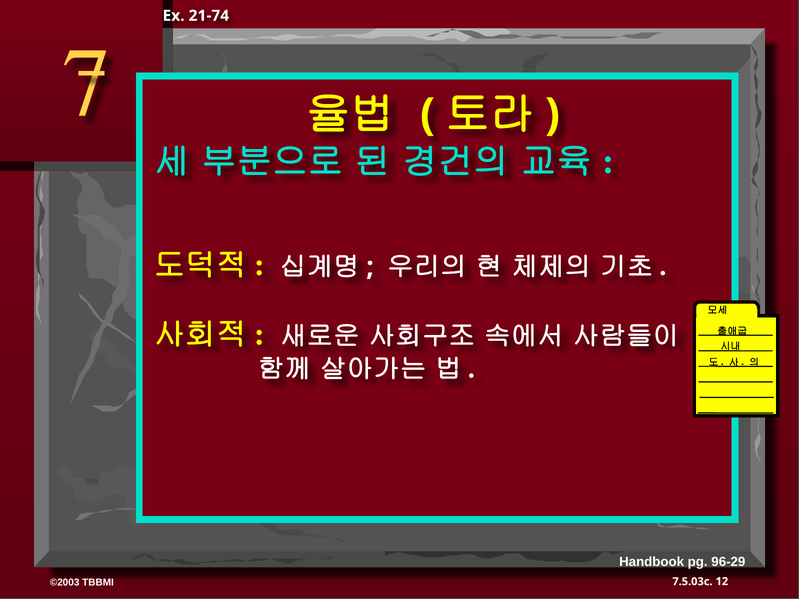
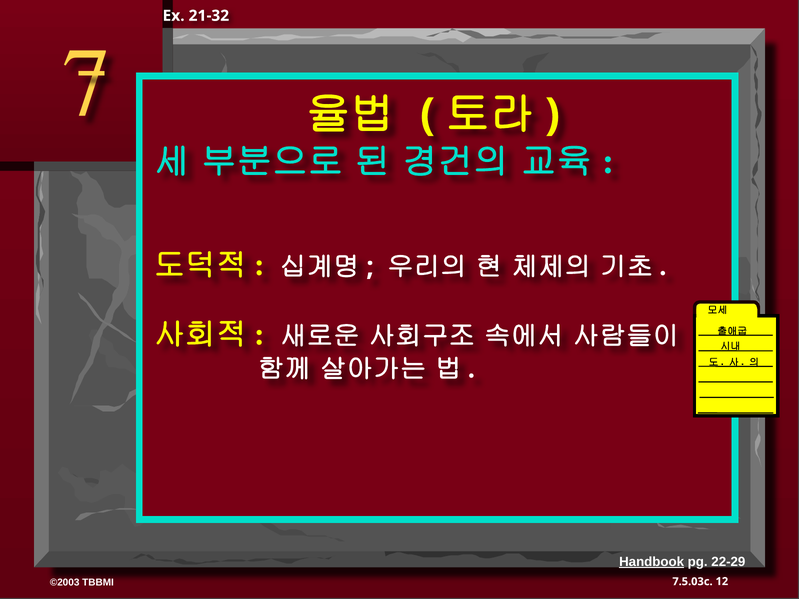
21-74: 21-74 -> 21-32
Handbook underline: none -> present
96-29: 96-29 -> 22-29
